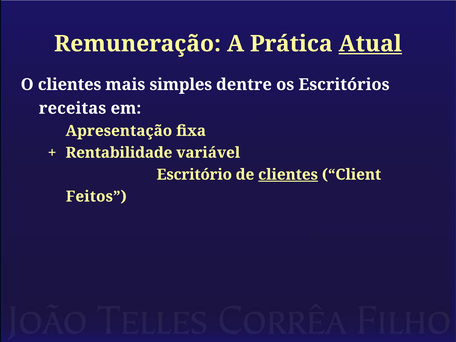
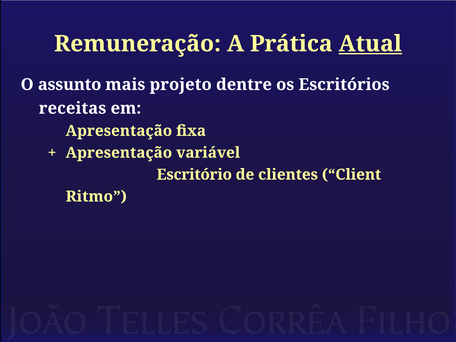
O clientes: clientes -> assunto
simples: simples -> projeto
Rentabilidade at (119, 153): Rentabilidade -> Apresentação
clientes at (288, 175) underline: present -> none
Feitos: Feitos -> Ritmo
